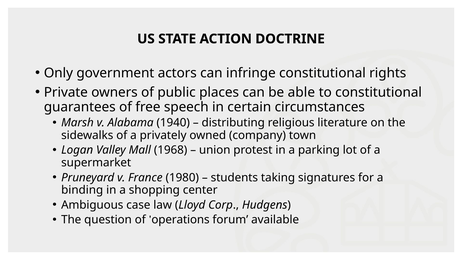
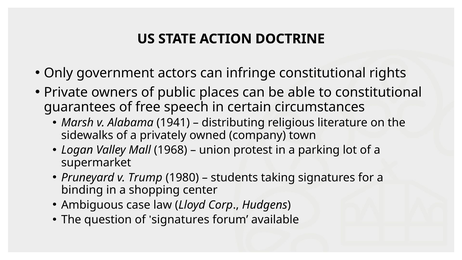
1940: 1940 -> 1941
France: France -> Trump
operations at (181, 220): operations -> signatures
